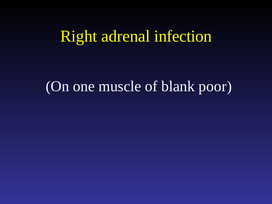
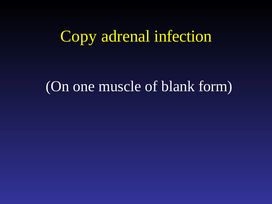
Right: Right -> Copy
poor: poor -> form
